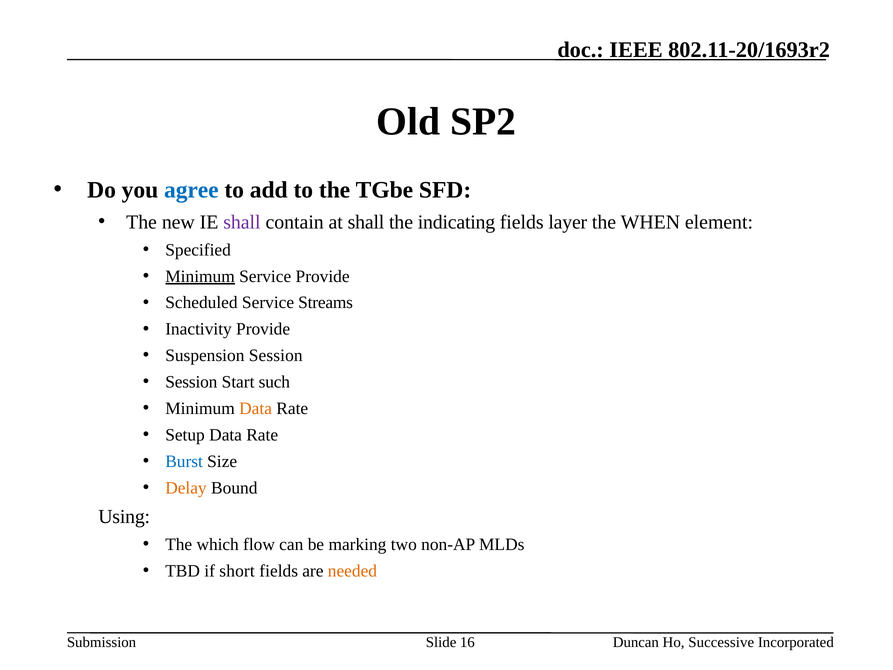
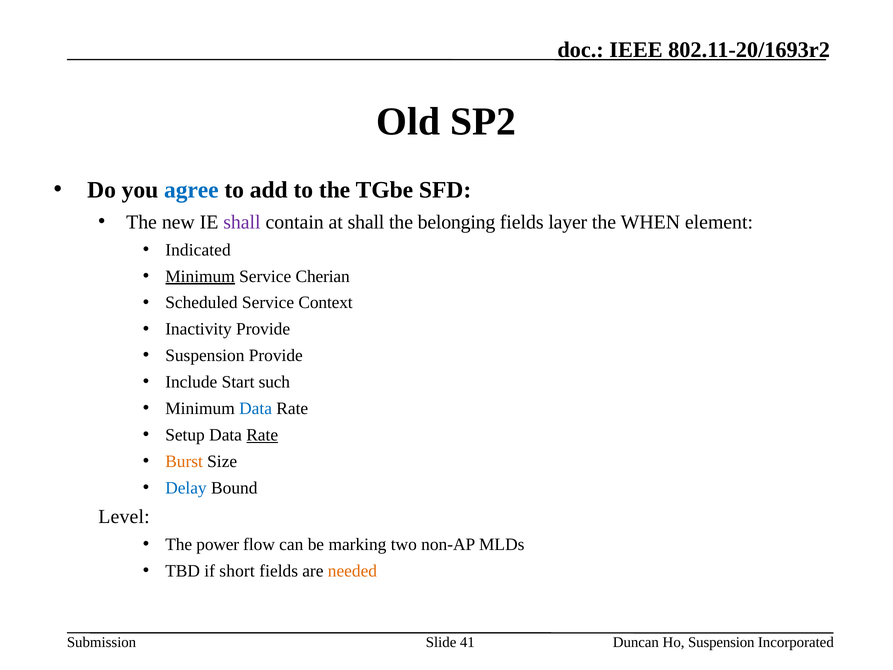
indicating: indicating -> belonging
Specified: Specified -> Indicated
Service Provide: Provide -> Cherian
Streams: Streams -> Context
Suspension Session: Session -> Provide
Session at (191, 382): Session -> Include
Data at (256, 408) colour: orange -> blue
Rate at (262, 435) underline: none -> present
Burst colour: blue -> orange
Delay colour: orange -> blue
Using: Using -> Level
which: which -> power
16: 16 -> 41
Ho Successive: Successive -> Suspension
